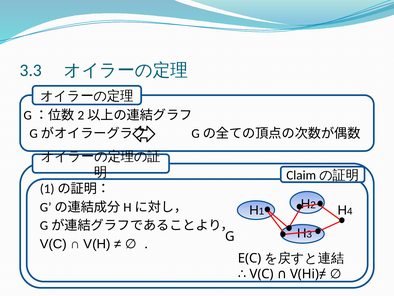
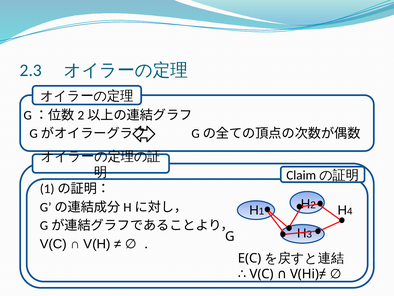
3.3: 3.3 -> 2.3
